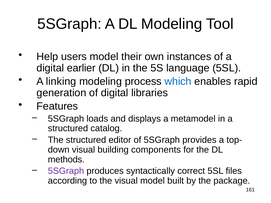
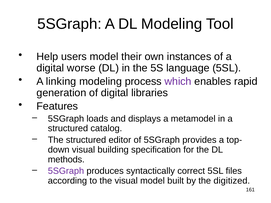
earlier: earlier -> worse
which colour: blue -> purple
components: components -> specification
package: package -> digitized
